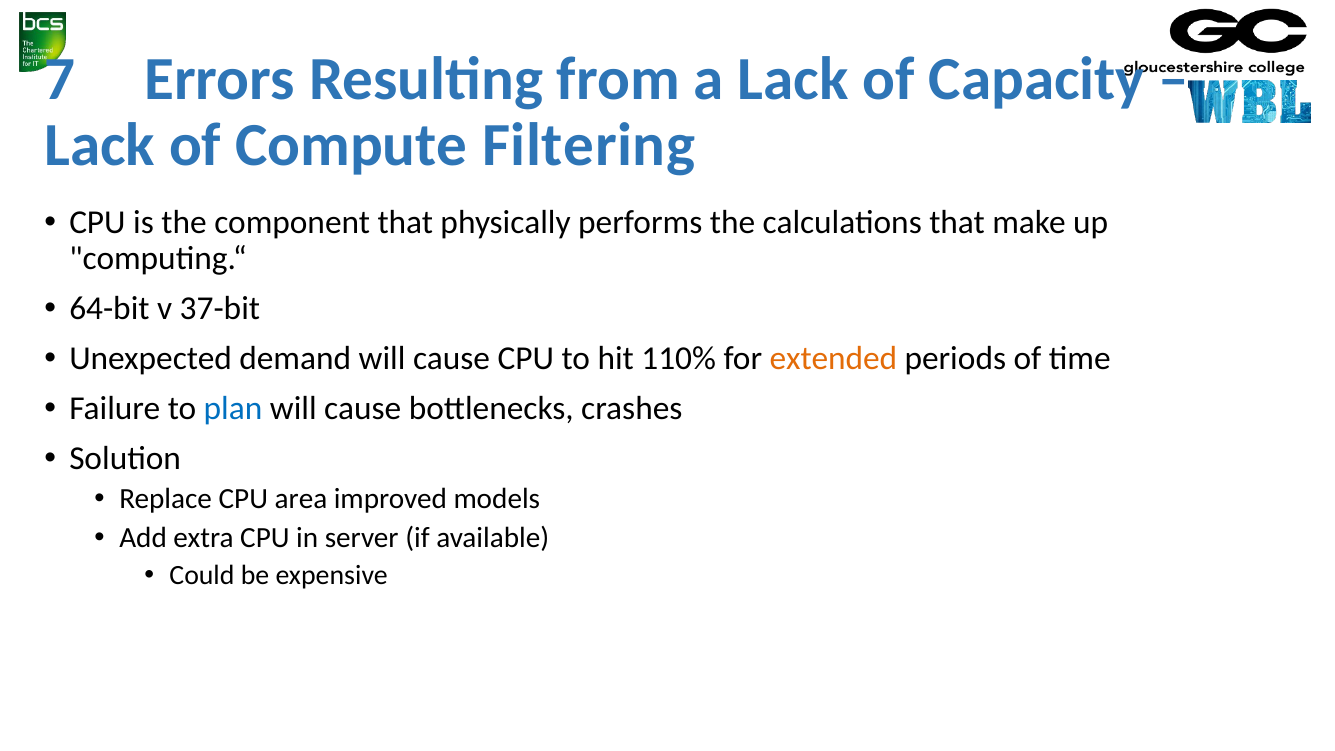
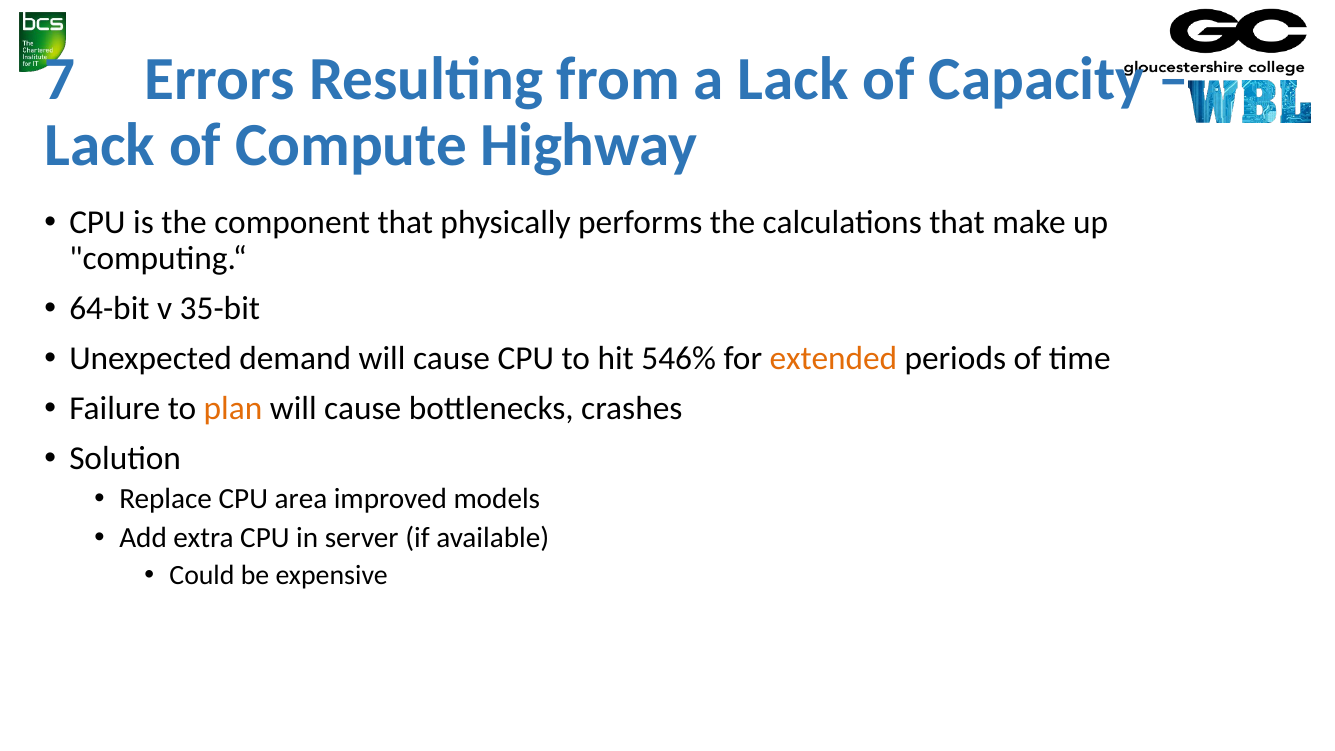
Filtering: Filtering -> Highway
37-bit: 37-bit -> 35-bit
110%: 110% -> 546%
plan colour: blue -> orange
